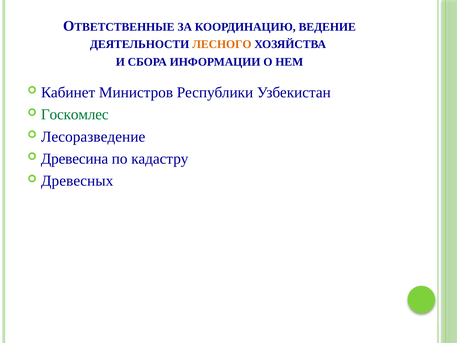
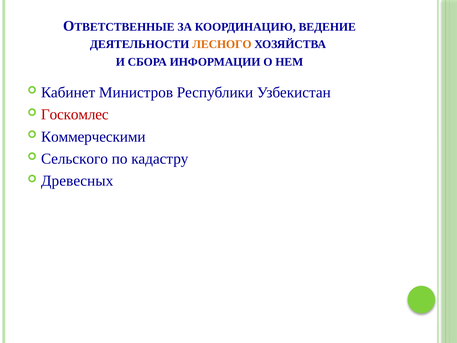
Госкомлес colour: green -> red
Лесоразведение: Лесоразведение -> Коммерческими
Древесина: Древесина -> Сельского
